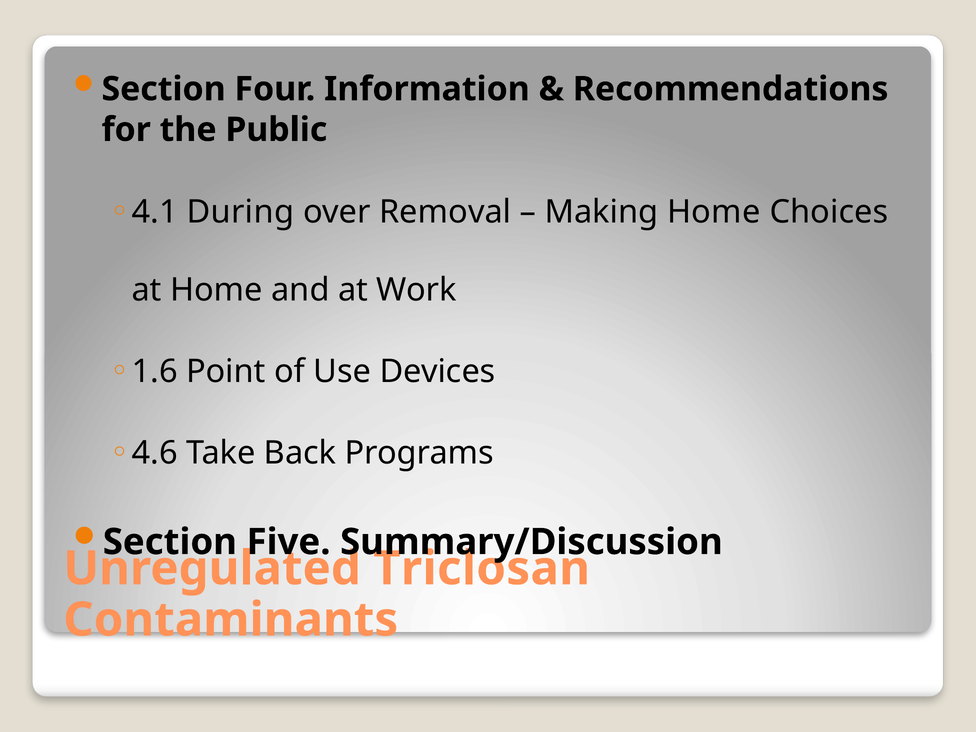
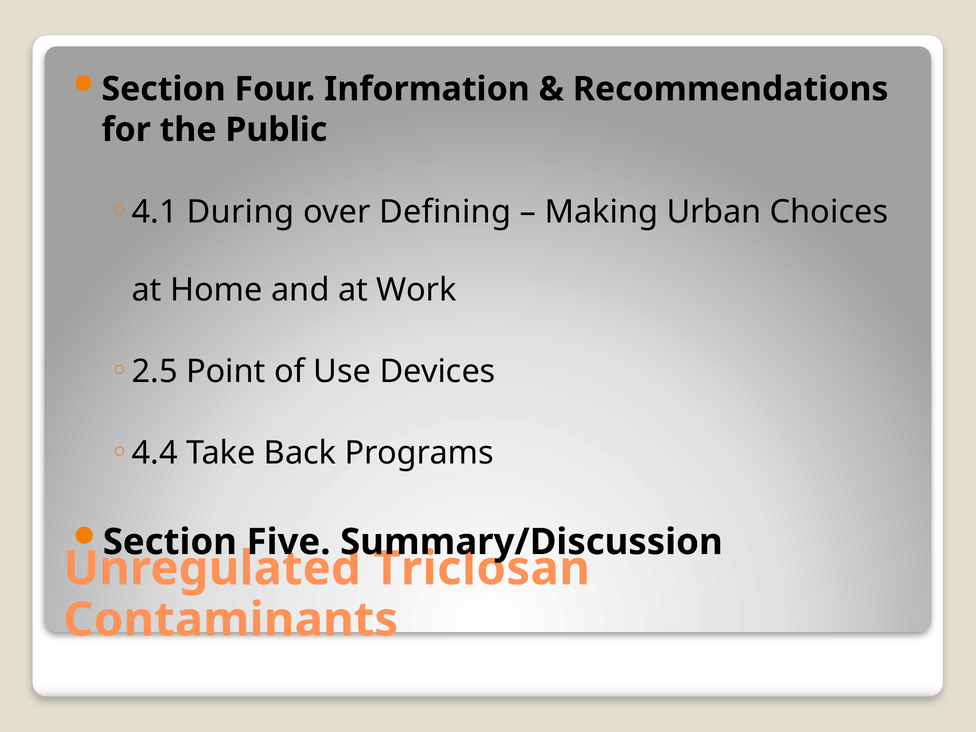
Removal: Removal -> Defining
Making Home: Home -> Urban
1.6: 1.6 -> 2.5
4.6: 4.6 -> 4.4
